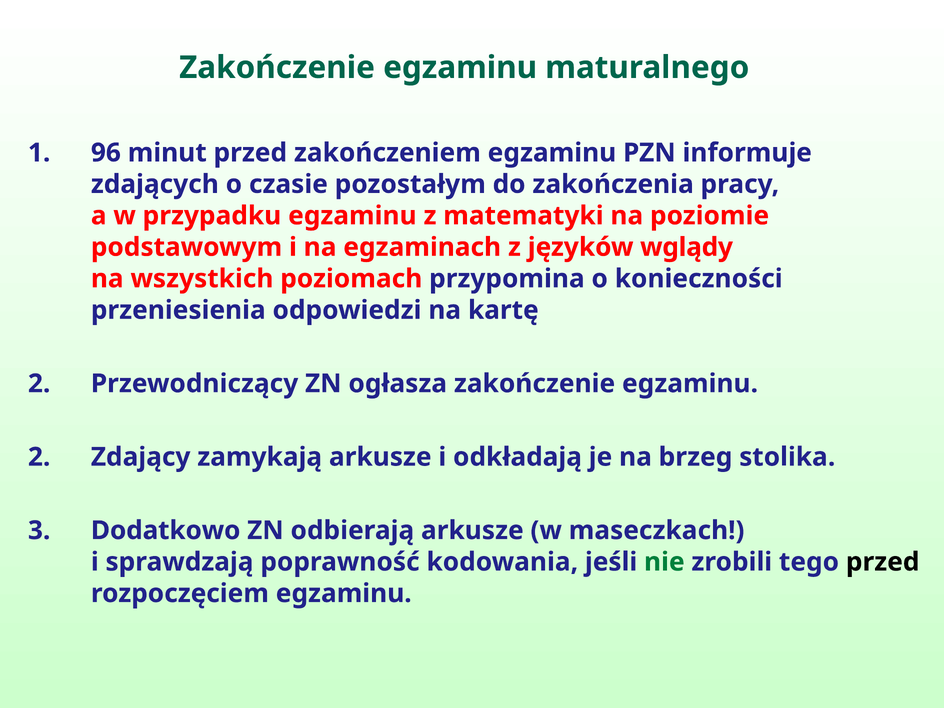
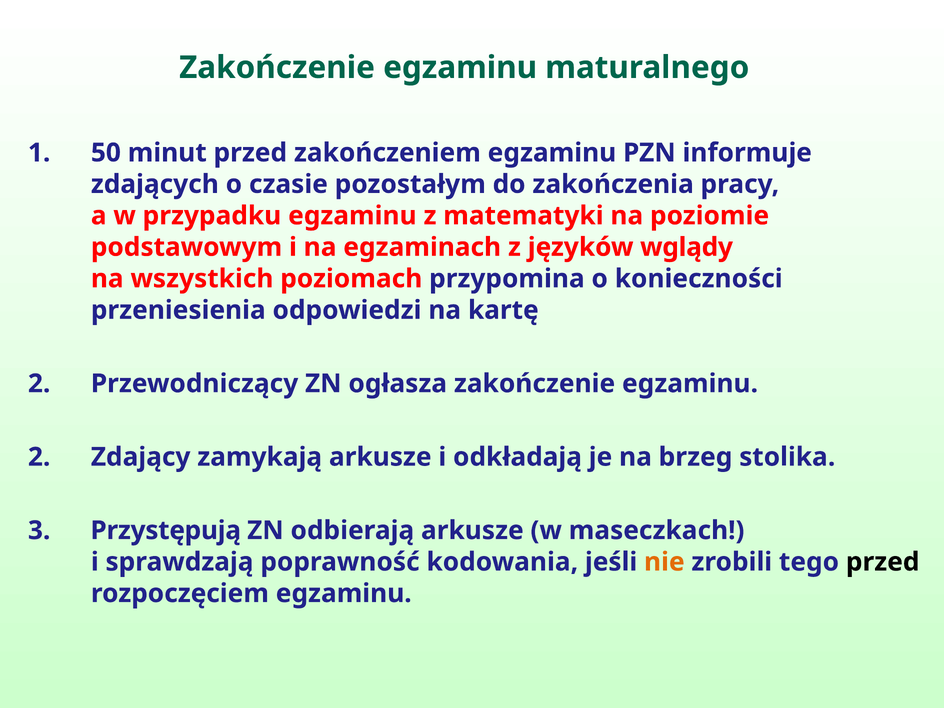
96: 96 -> 50
Dodatkowo: Dodatkowo -> Przystępują
nie colour: green -> orange
